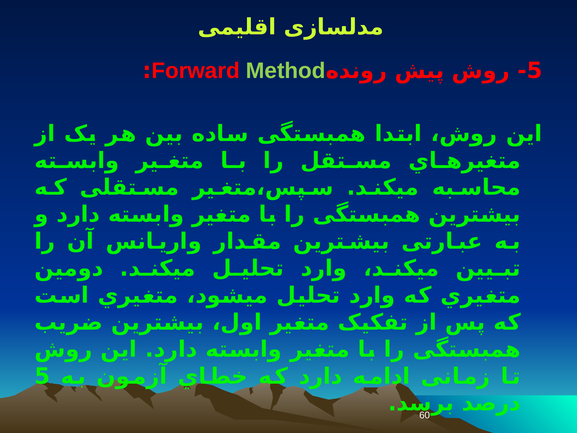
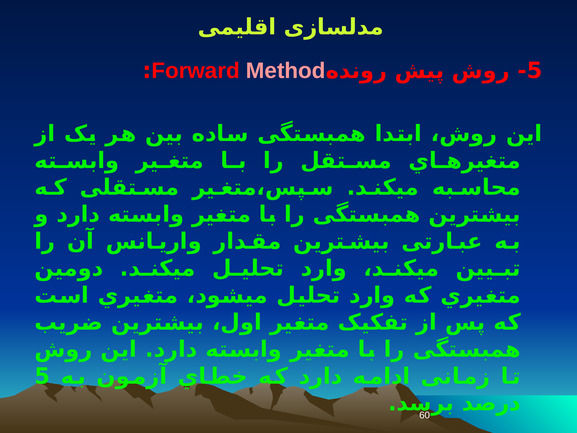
Method colour: light green -> pink
